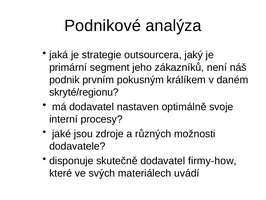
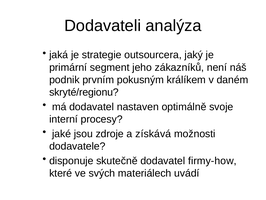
Podnikové: Podnikové -> Dodavateli
různých: různých -> získává
